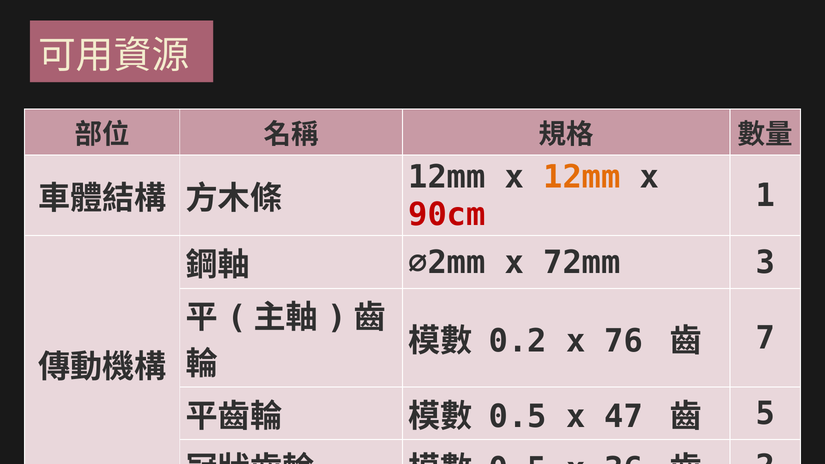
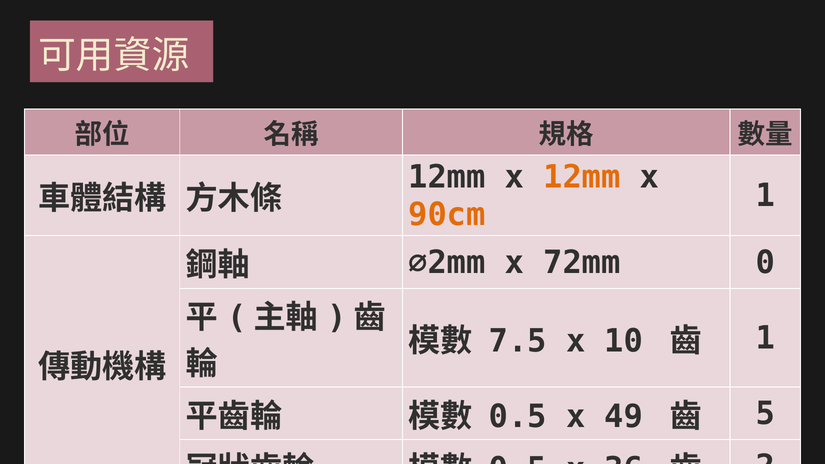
90cm colour: red -> orange
3: 3 -> 0
0.2: 0.2 -> 7.5
76: 76 -> 10
7 at (765, 338): 7 -> 1
47: 47 -> 49
